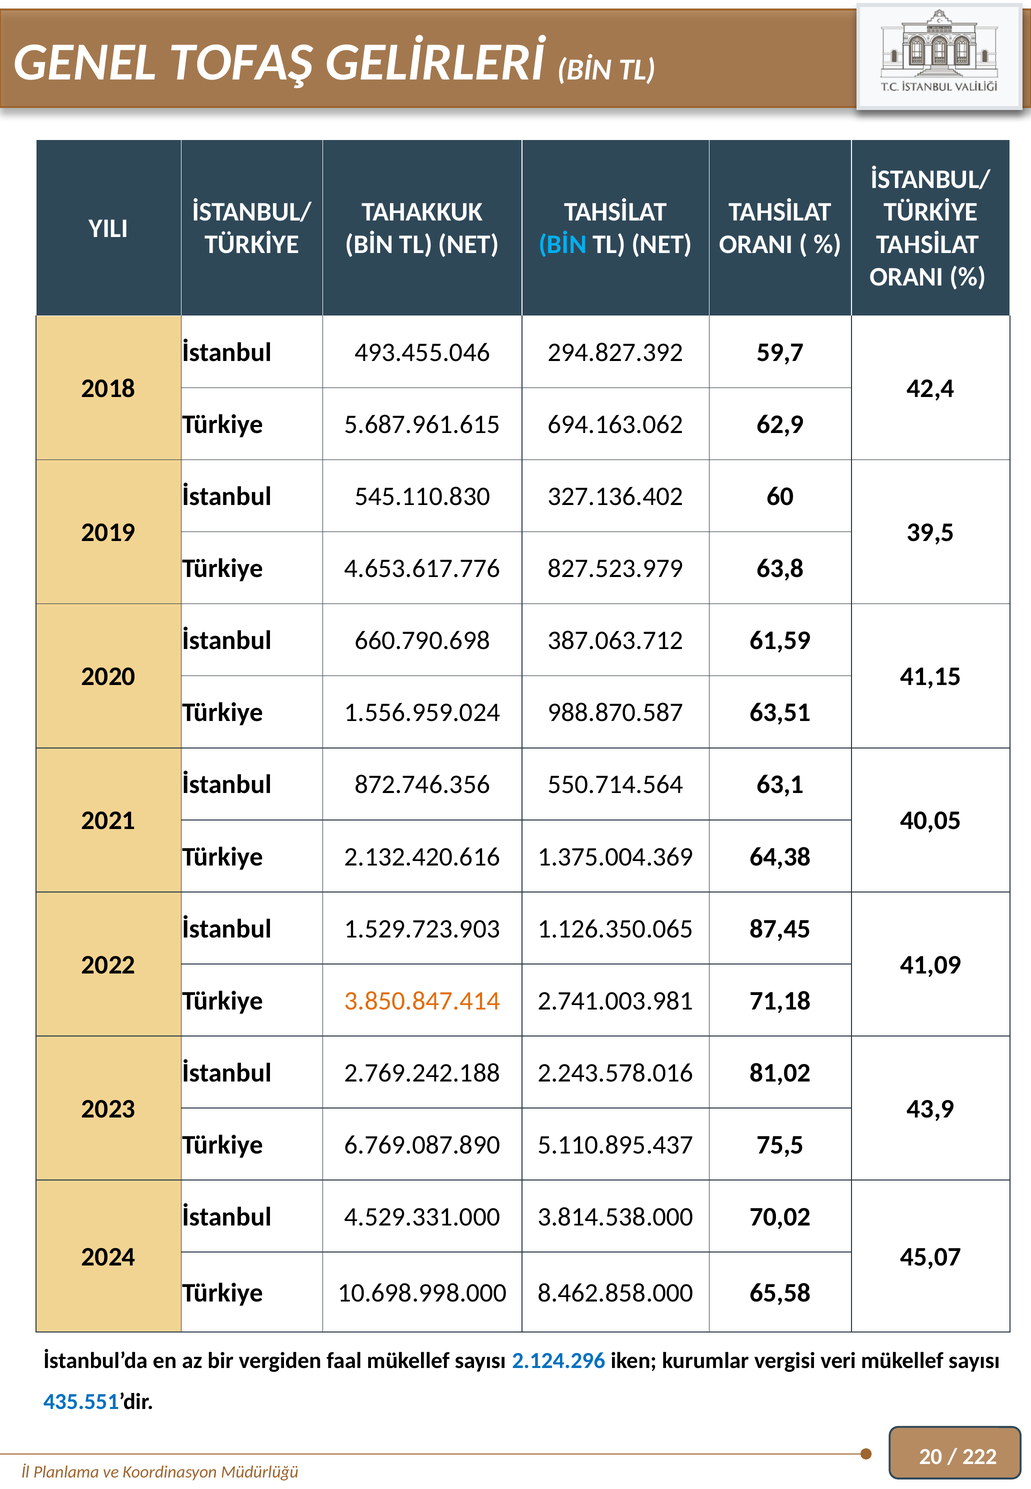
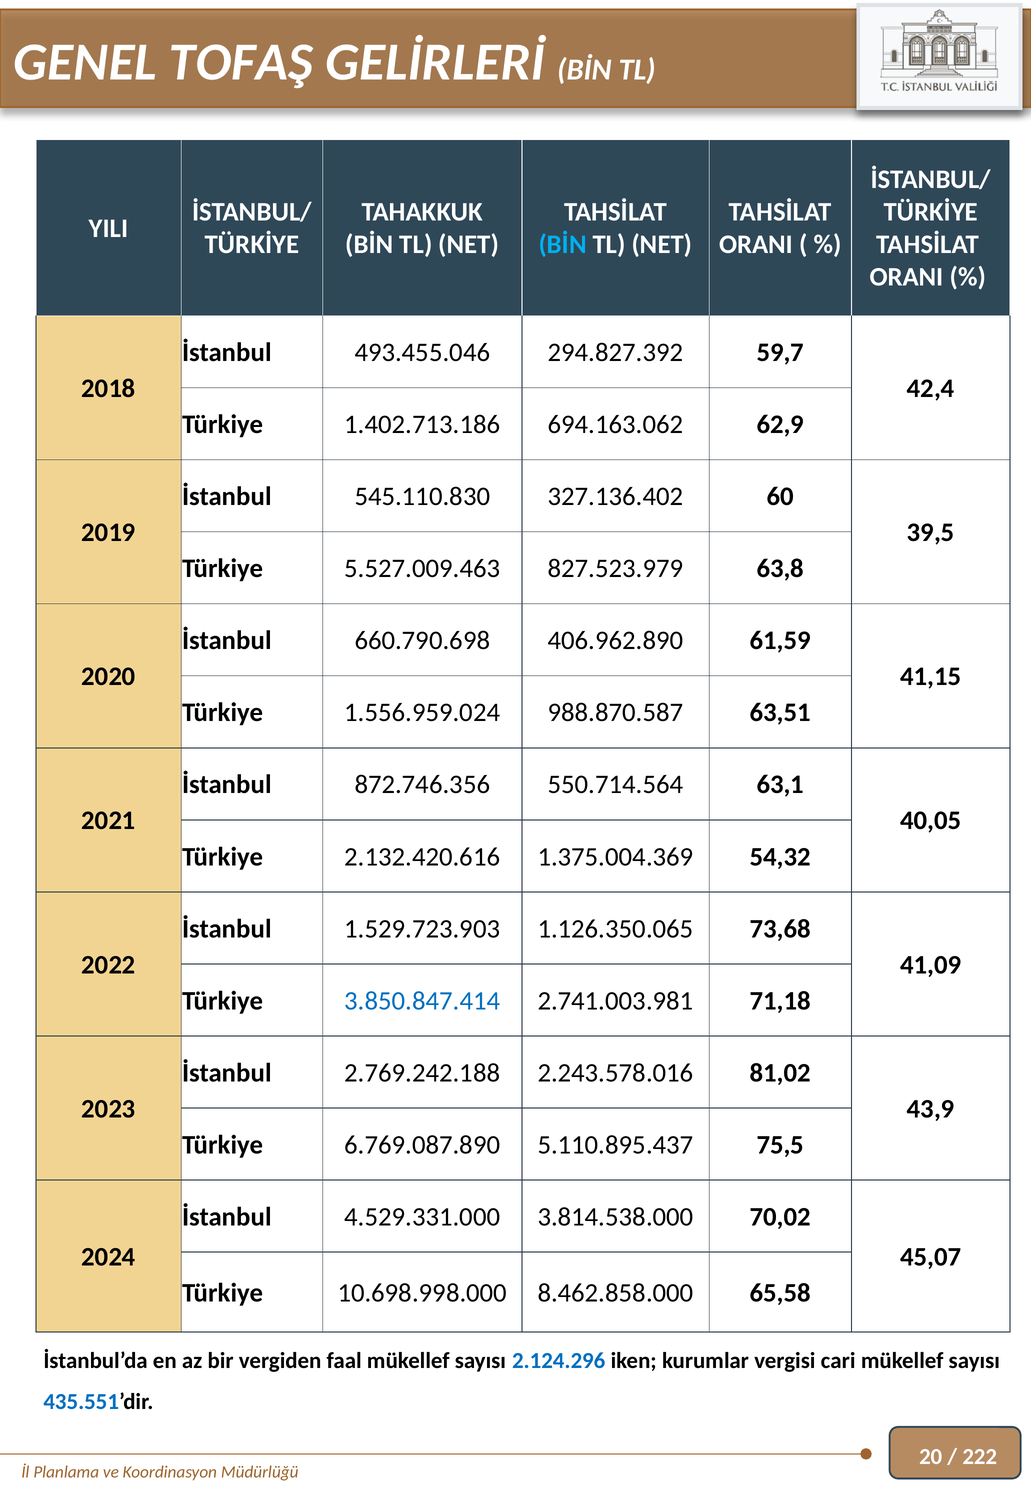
5.687.961.615: 5.687.961.615 -> 1.402.713.186
4.653.617.776: 4.653.617.776 -> 5.527.009.463
387.063.712: 387.063.712 -> 406.962.890
64,38: 64,38 -> 54,32
87,45: 87,45 -> 73,68
3.850.847.414 colour: orange -> blue
veri: veri -> cari
